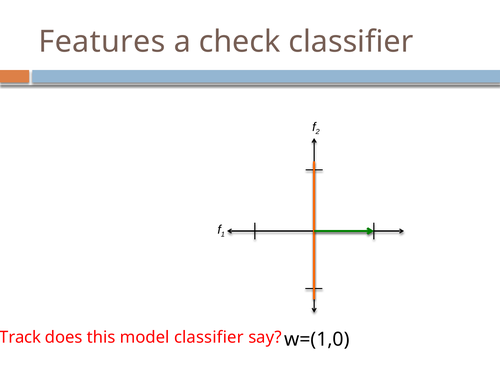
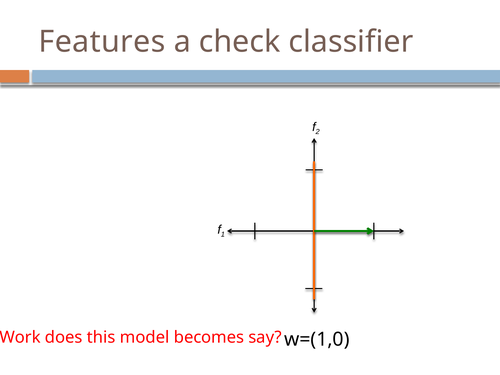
Track: Track -> Work
model classifier: classifier -> becomes
